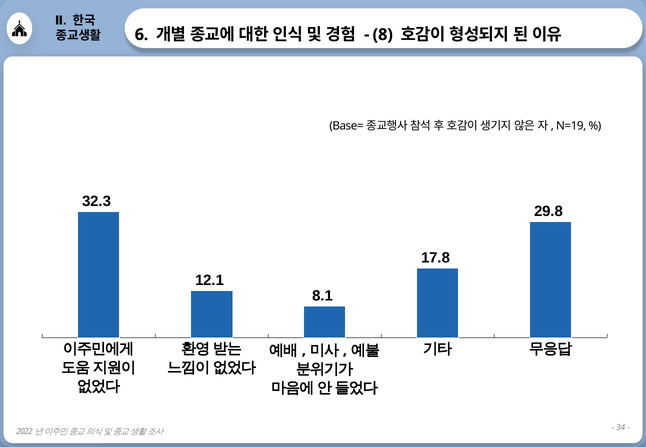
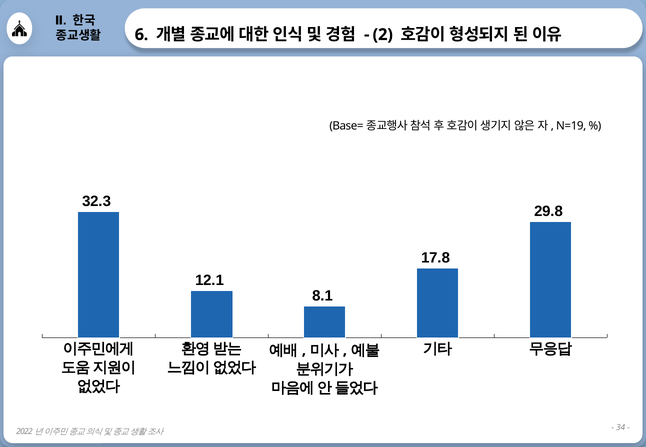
8: 8 -> 2
